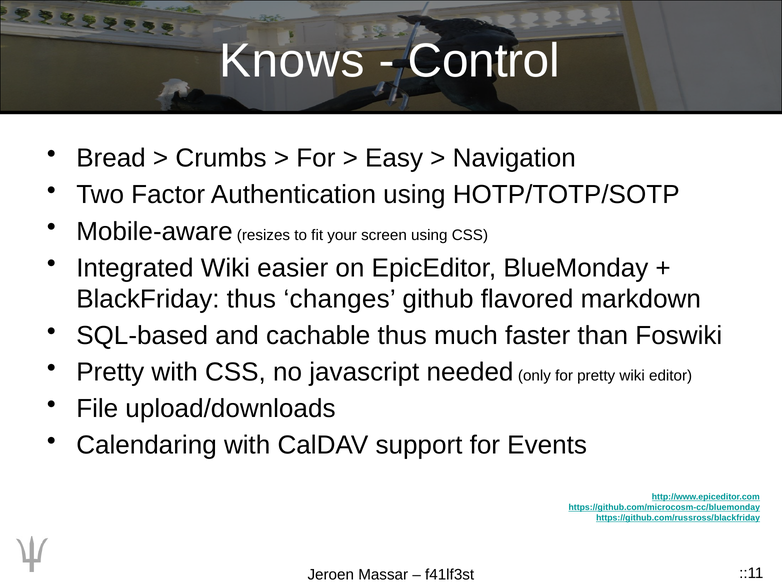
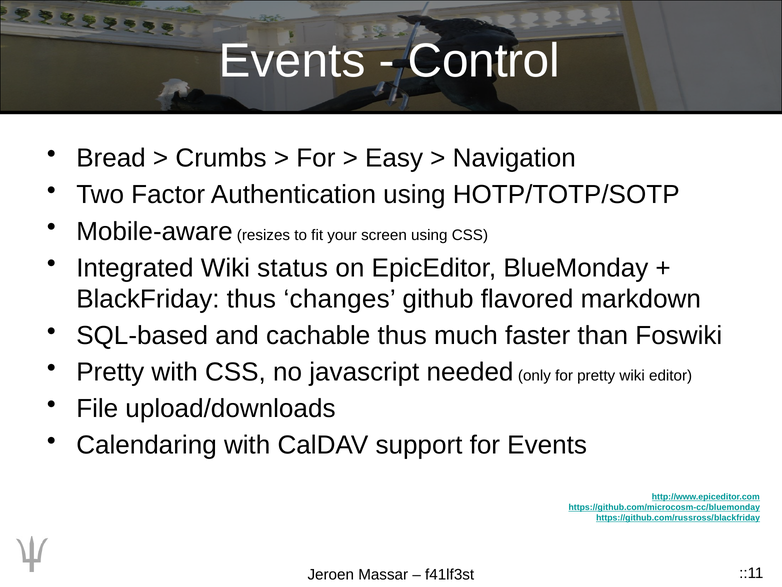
Knows at (292, 61): Knows -> Events
easier: easier -> status
